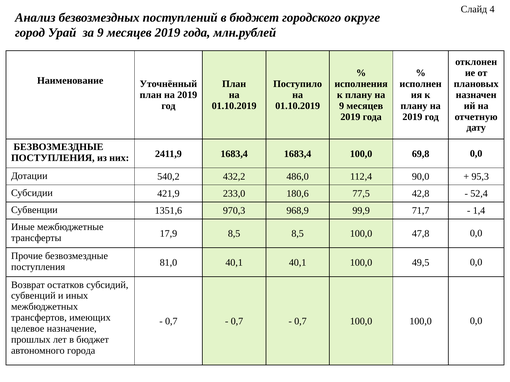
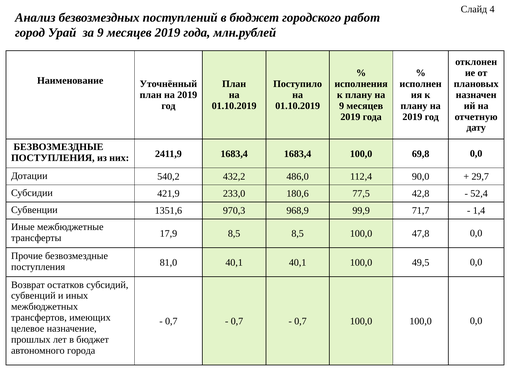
округе: округе -> работ
95,3: 95,3 -> 29,7
